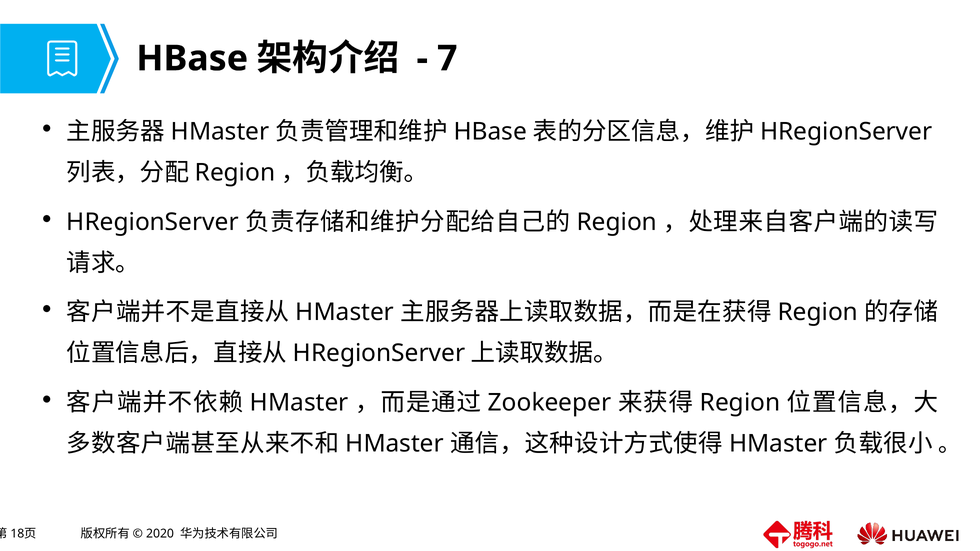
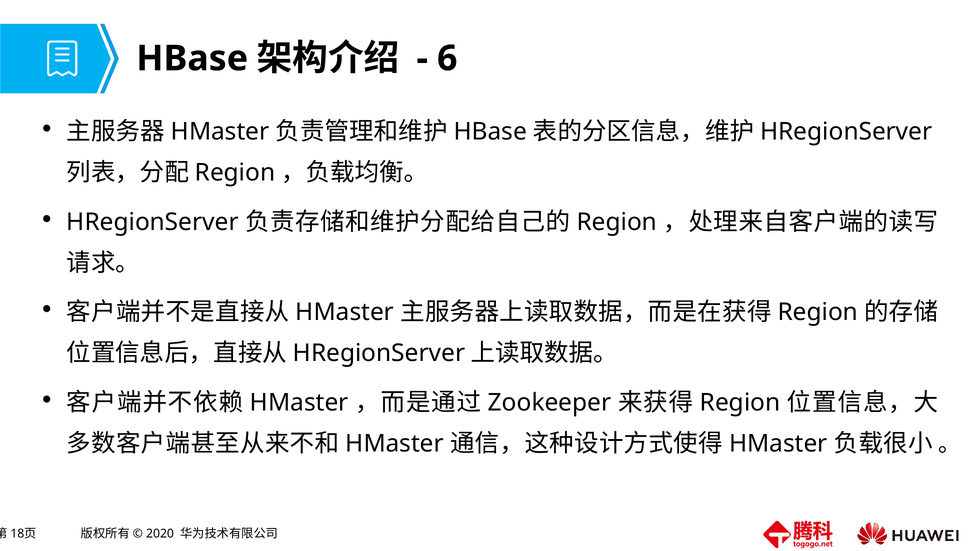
7: 7 -> 6
